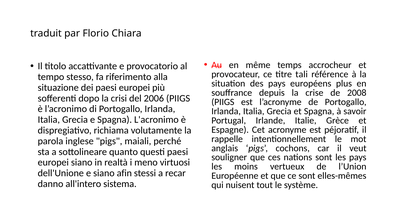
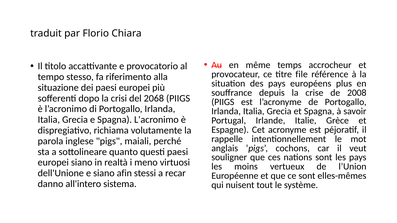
tali: tali -> file
2006: 2006 -> 2068
